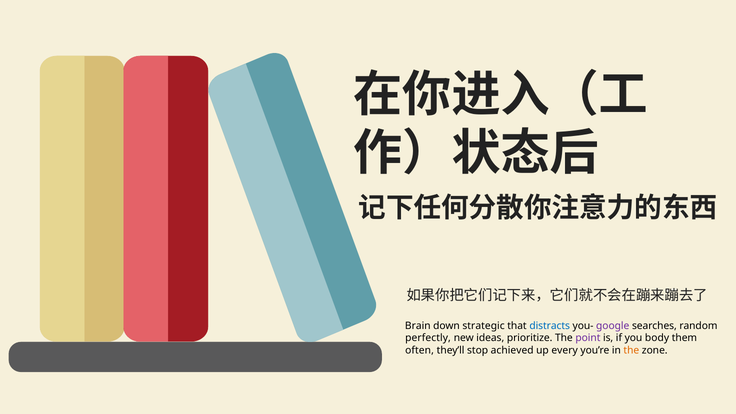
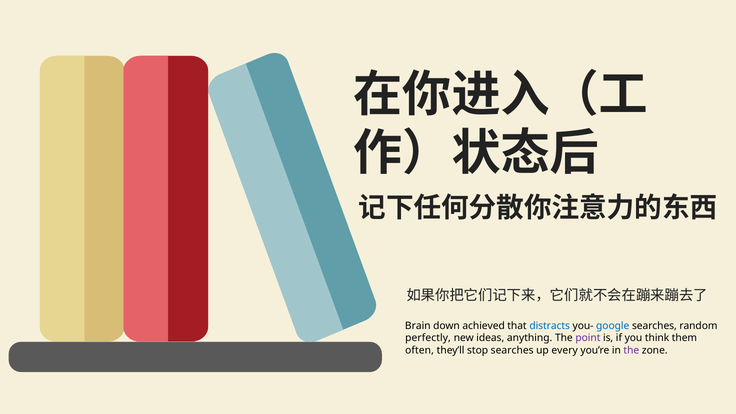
strategic: strategic -> achieved
google colour: purple -> blue
prioritize: prioritize -> anything
body: body -> think
stop achieved: achieved -> searches
the at (631, 350) colour: orange -> purple
